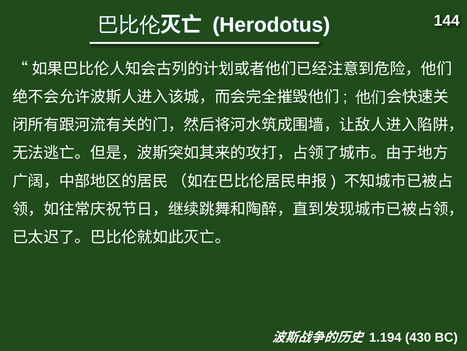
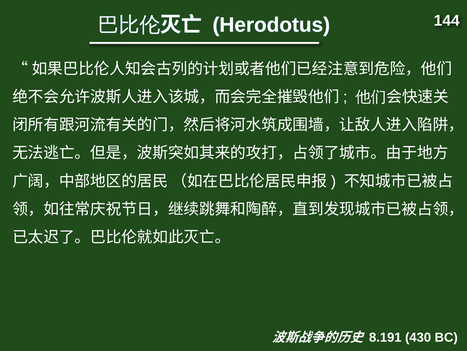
1.194: 1.194 -> 8.191
